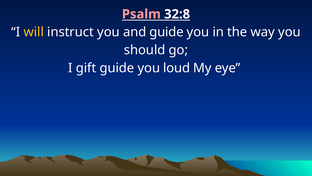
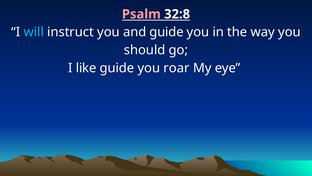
will colour: yellow -> light blue
gift: gift -> like
loud: loud -> roar
